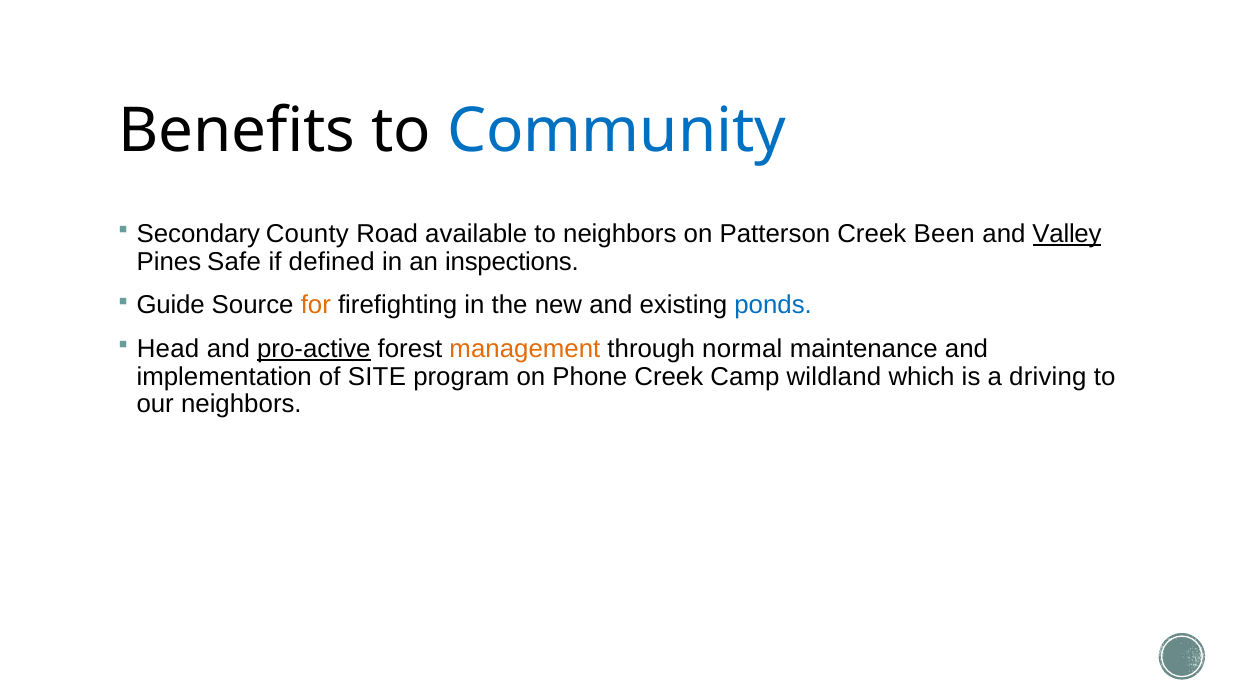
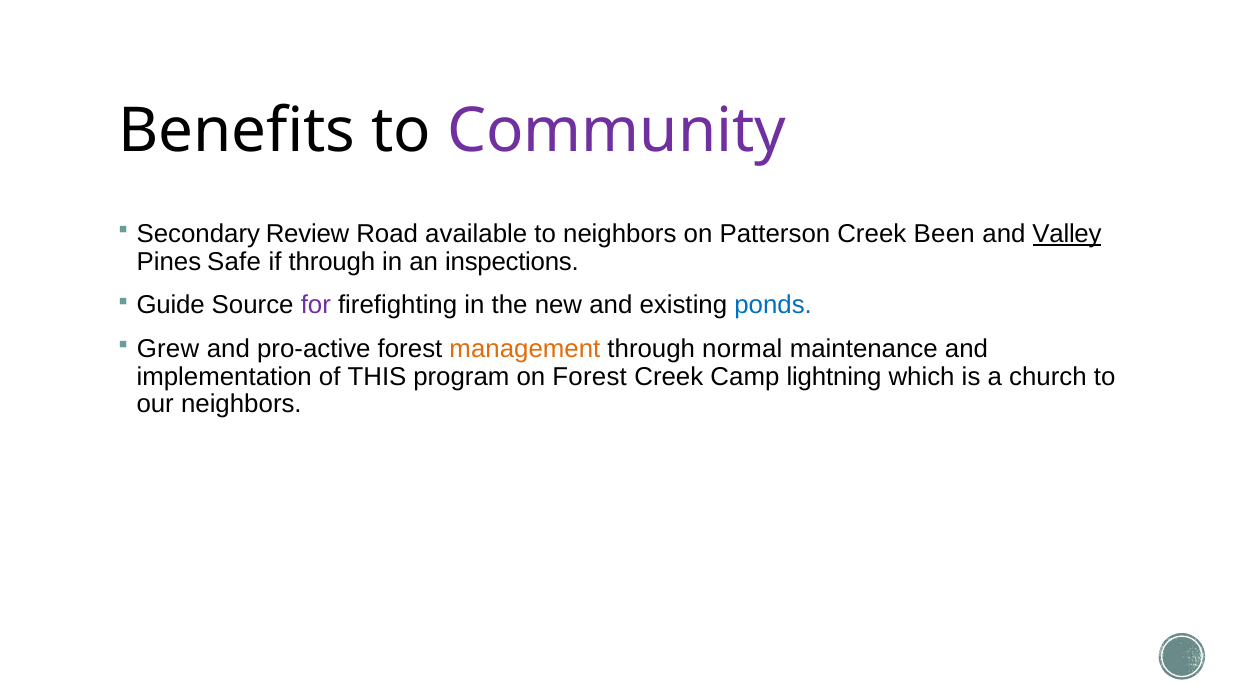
Community colour: blue -> purple
County: County -> Review
if defined: defined -> through
for colour: orange -> purple
Head: Head -> Grew
pro-active underline: present -> none
SITE: SITE -> THIS
on Phone: Phone -> Forest
wildland: wildland -> lightning
driving: driving -> church
